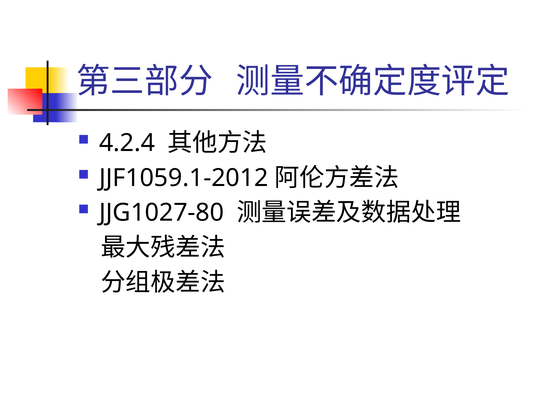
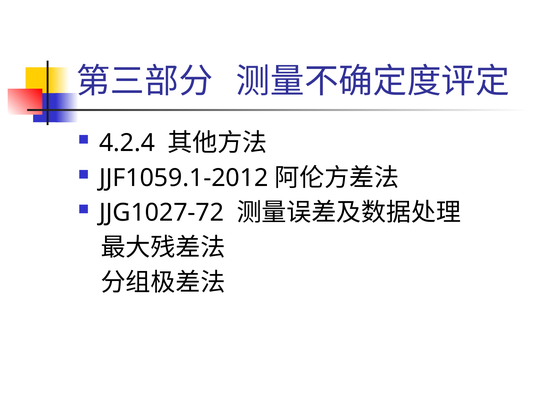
JJG1027-80: JJG1027-80 -> JJG1027-72
